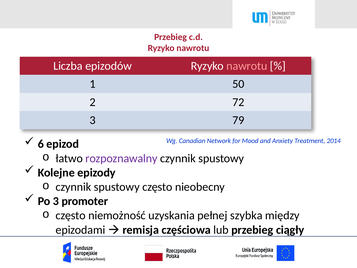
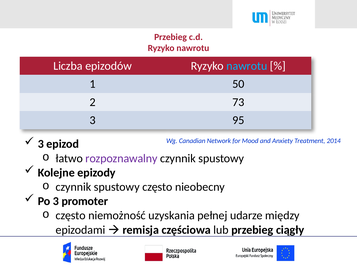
nawrotu at (247, 66) colour: pink -> light blue
72: 72 -> 73
79: 79 -> 95
6 at (41, 144): 6 -> 3
szybka: szybka -> udarze
